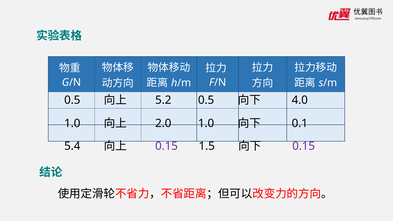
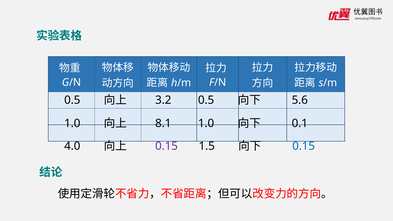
5.2: 5.2 -> 3.2
4.0: 4.0 -> 5.6
2.0: 2.0 -> 8.1
5.4: 5.4 -> 4.0
0.15 at (304, 146) colour: purple -> blue
